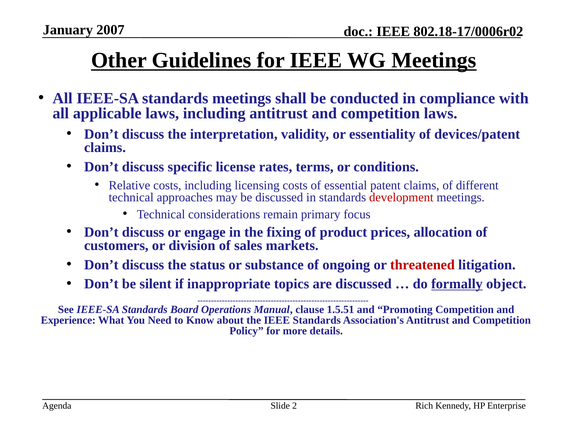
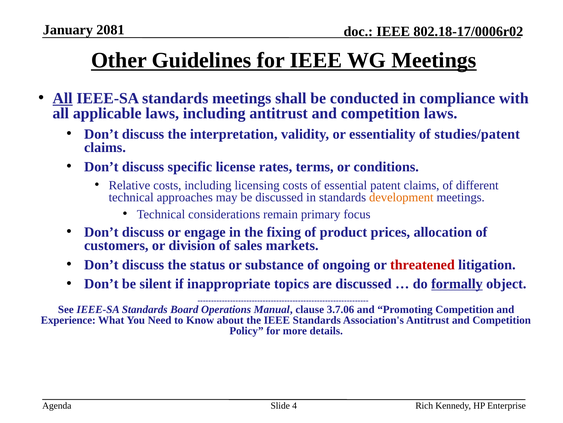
2007: 2007 -> 2081
All at (63, 98) underline: none -> present
devices/patent: devices/patent -> studies/patent
development colour: red -> orange
1.5.51: 1.5.51 -> 3.7.06
2: 2 -> 4
